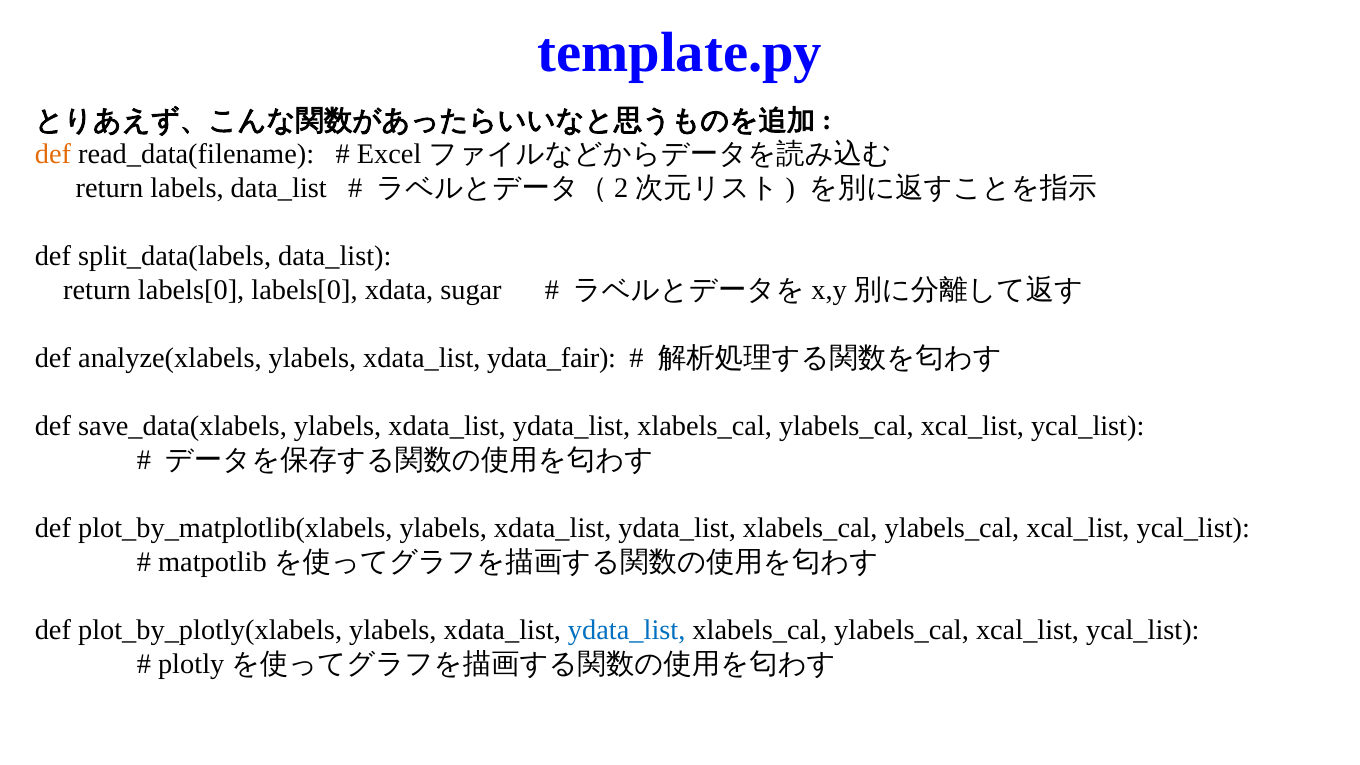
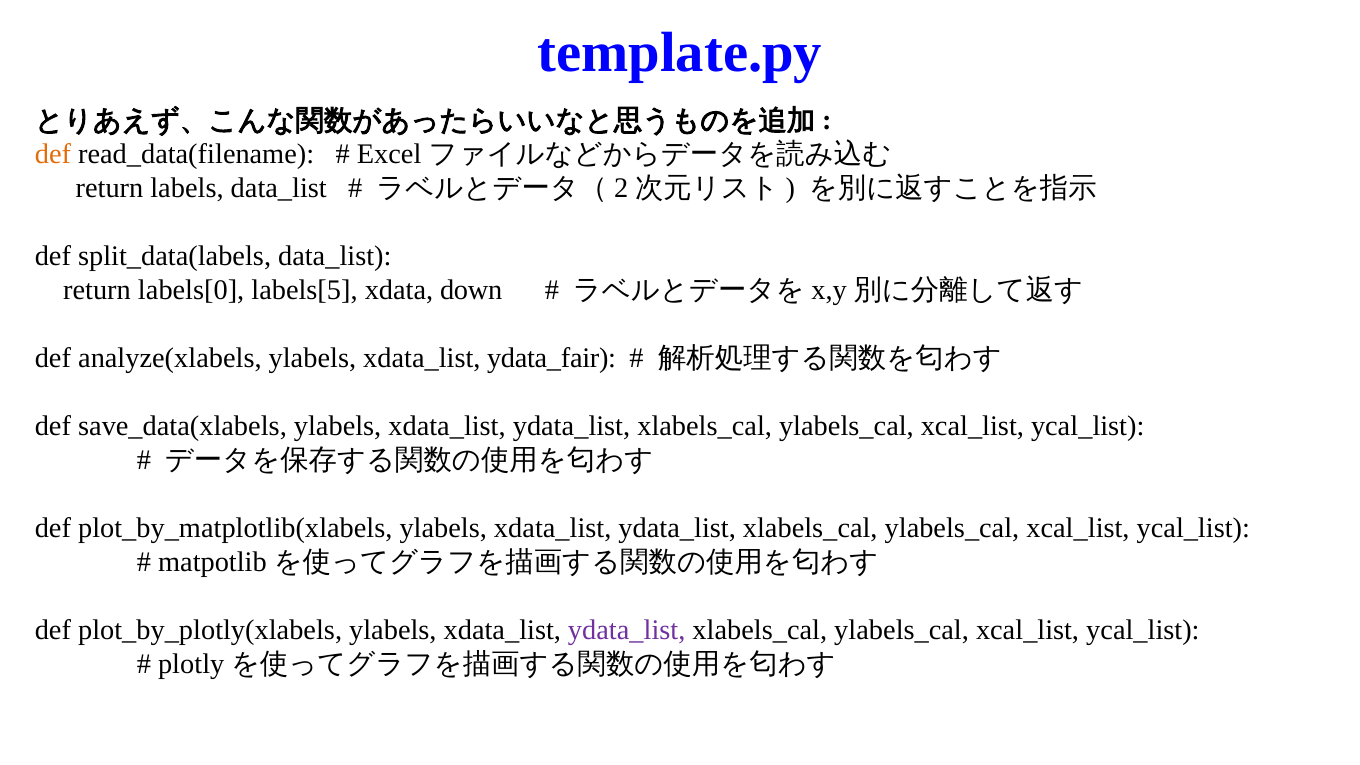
labels[0 labels[0: labels[0 -> labels[5
sugar: sugar -> down
ydata_list at (627, 631) colour: blue -> purple
